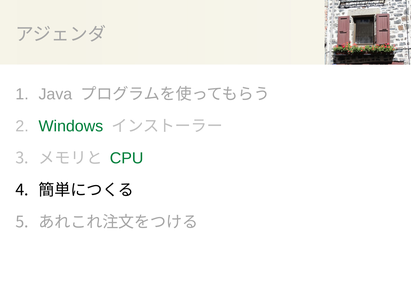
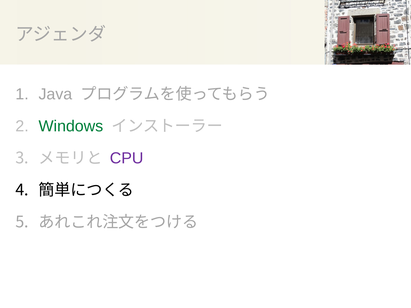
CPU colour: green -> purple
